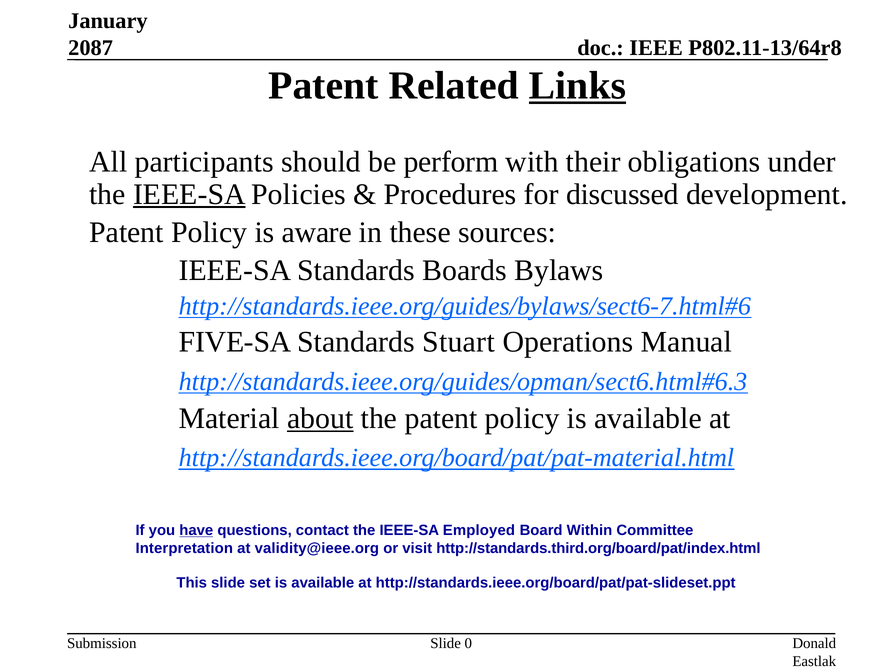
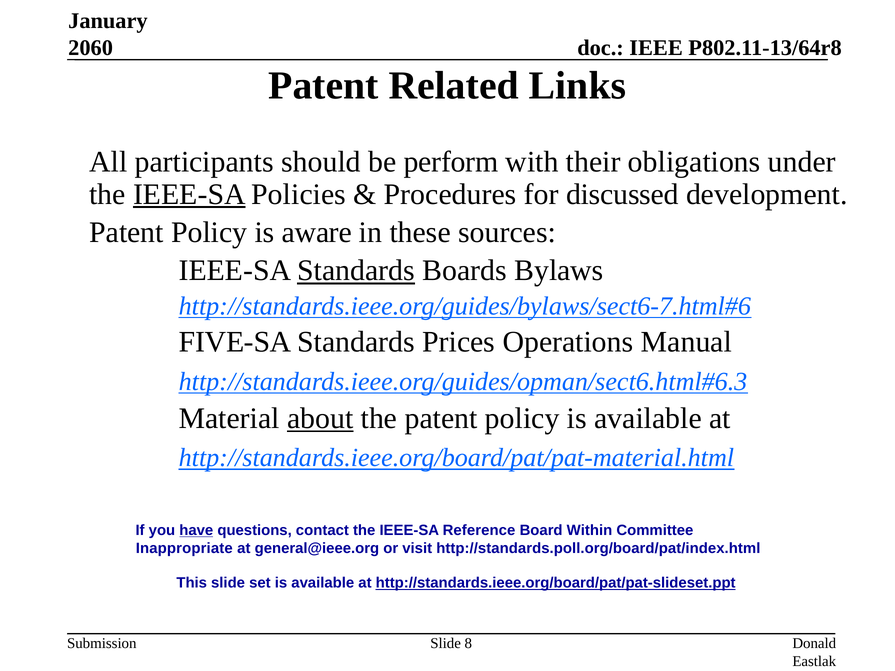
2087: 2087 -> 2060
Links underline: present -> none
Standards at (356, 271) underline: none -> present
Stuart: Stuart -> Prices
Employed: Employed -> Reference
Interpretation: Interpretation -> Inappropriate
validity@ieee.org: validity@ieee.org -> general@ieee.org
http://standards.third.org/board/pat/index.html: http://standards.third.org/board/pat/index.html -> http://standards.poll.org/board/pat/index.html
http://standards.ieee.org/board/pat/pat-slideset.ppt underline: none -> present
0: 0 -> 8
